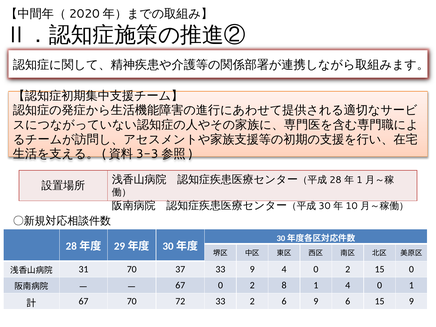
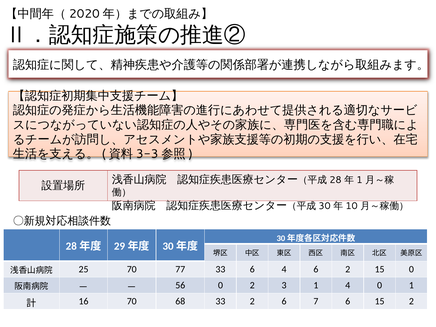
31: 31 -> 25
37: 37 -> 77
33 9: 9 -> 6
0 at (316, 269): 0 -> 6
67 at (180, 285): 67 -> 56
8: 8 -> 3
67 at (84, 301): 67 -> 16
72: 72 -> 68
6 9: 9 -> 7
15 9: 9 -> 2
